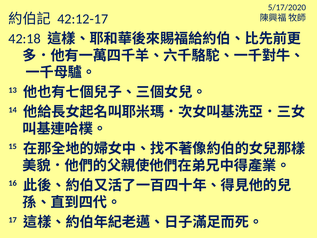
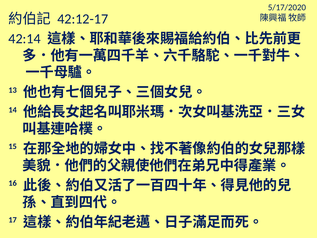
42:18: 42:18 -> 42:14
